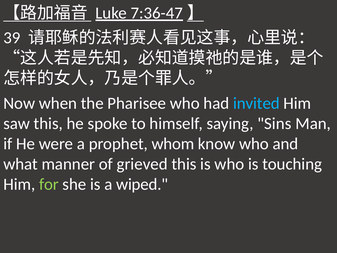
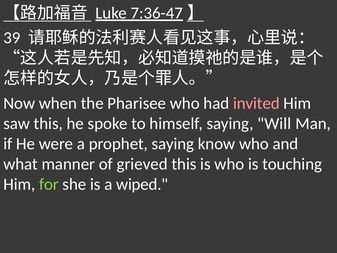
invited colour: light blue -> pink
Sins: Sins -> Will
prophet whom: whom -> saying
